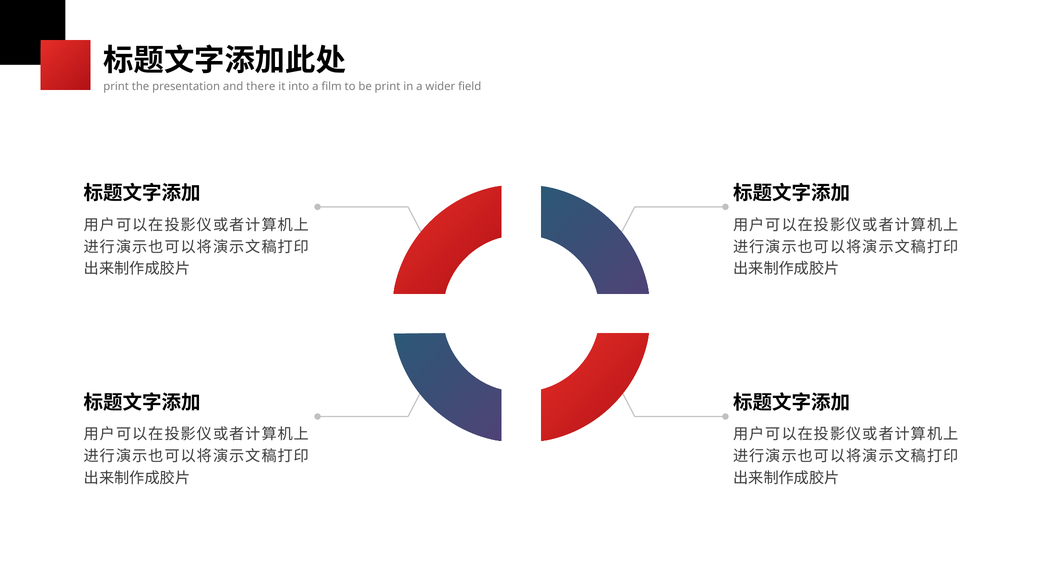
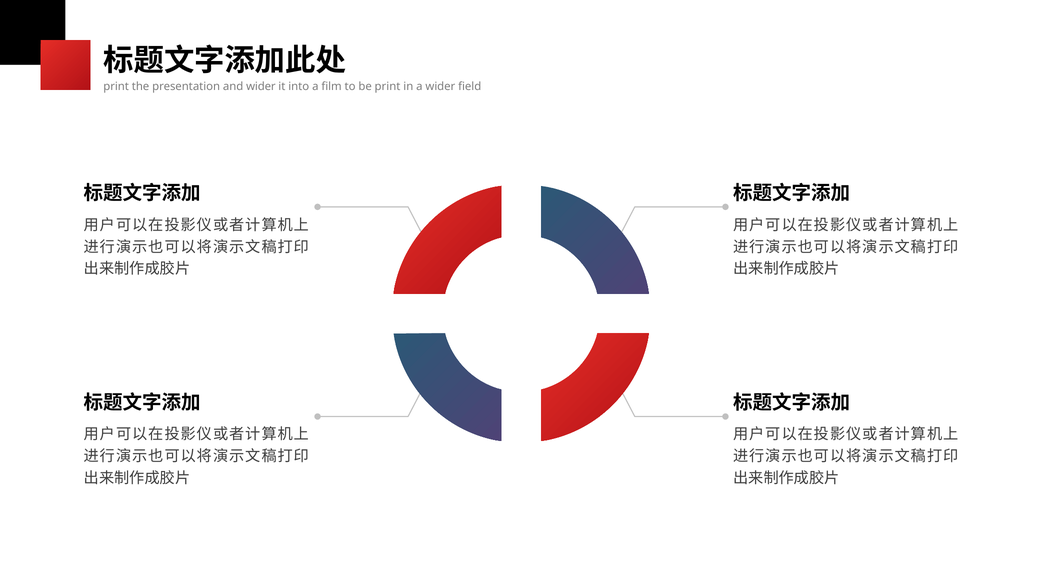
and there: there -> wider
